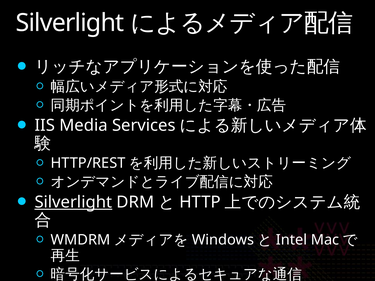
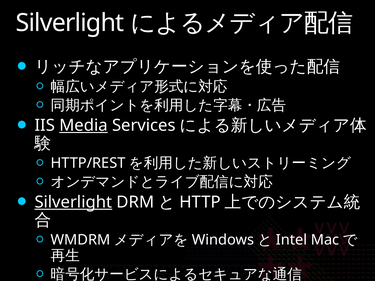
Media underline: none -> present
